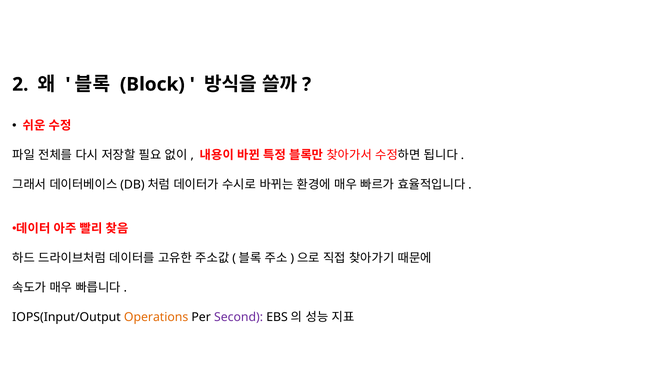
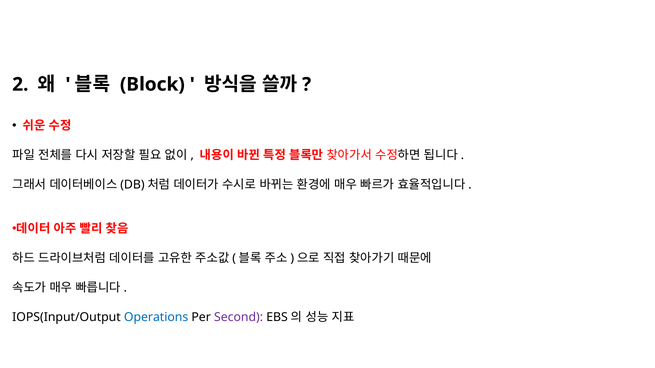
Operations colour: orange -> blue
